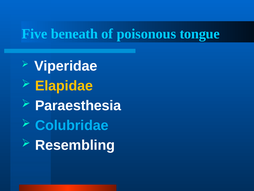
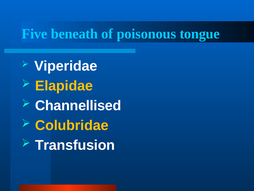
Paraesthesia: Paraesthesia -> Channellised
Colubridae colour: light blue -> yellow
Resembling: Resembling -> Transfusion
